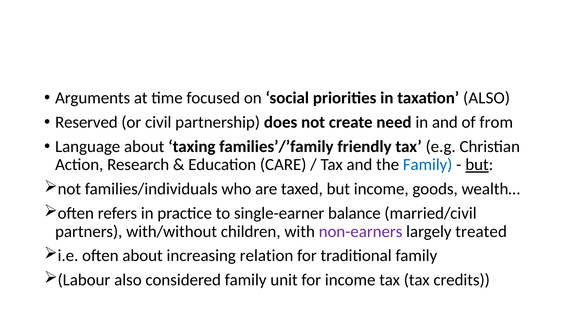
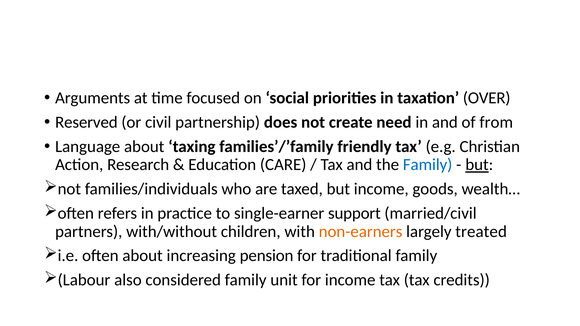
taxation ALSO: ALSO -> OVER
balance: balance -> support
non-earners colour: purple -> orange
relation: relation -> pension
